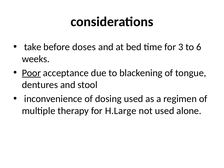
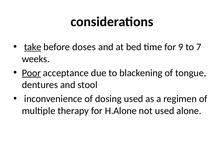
take underline: none -> present
3: 3 -> 9
6: 6 -> 7
H.Large: H.Large -> H.Alone
